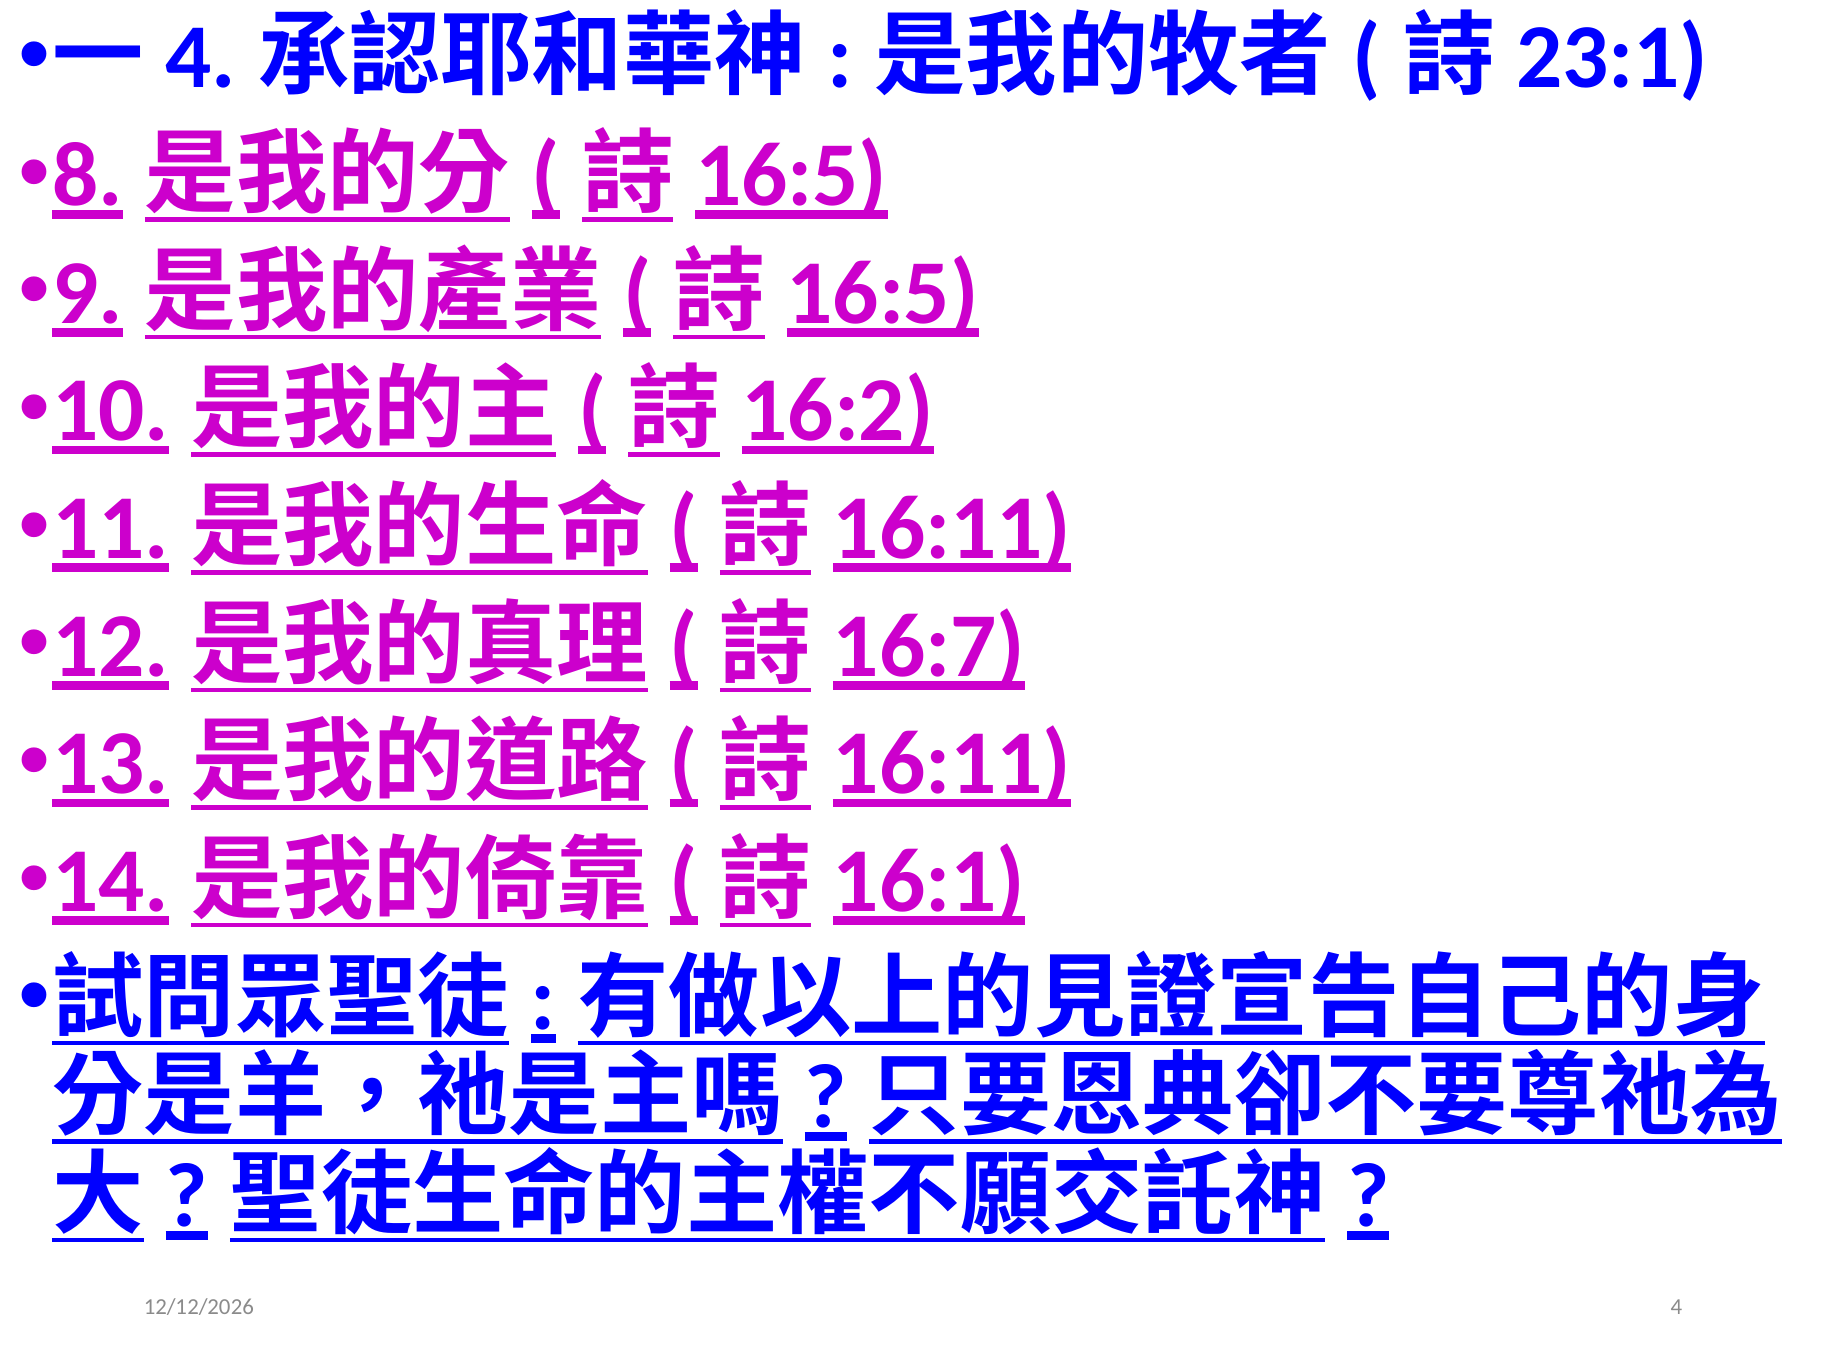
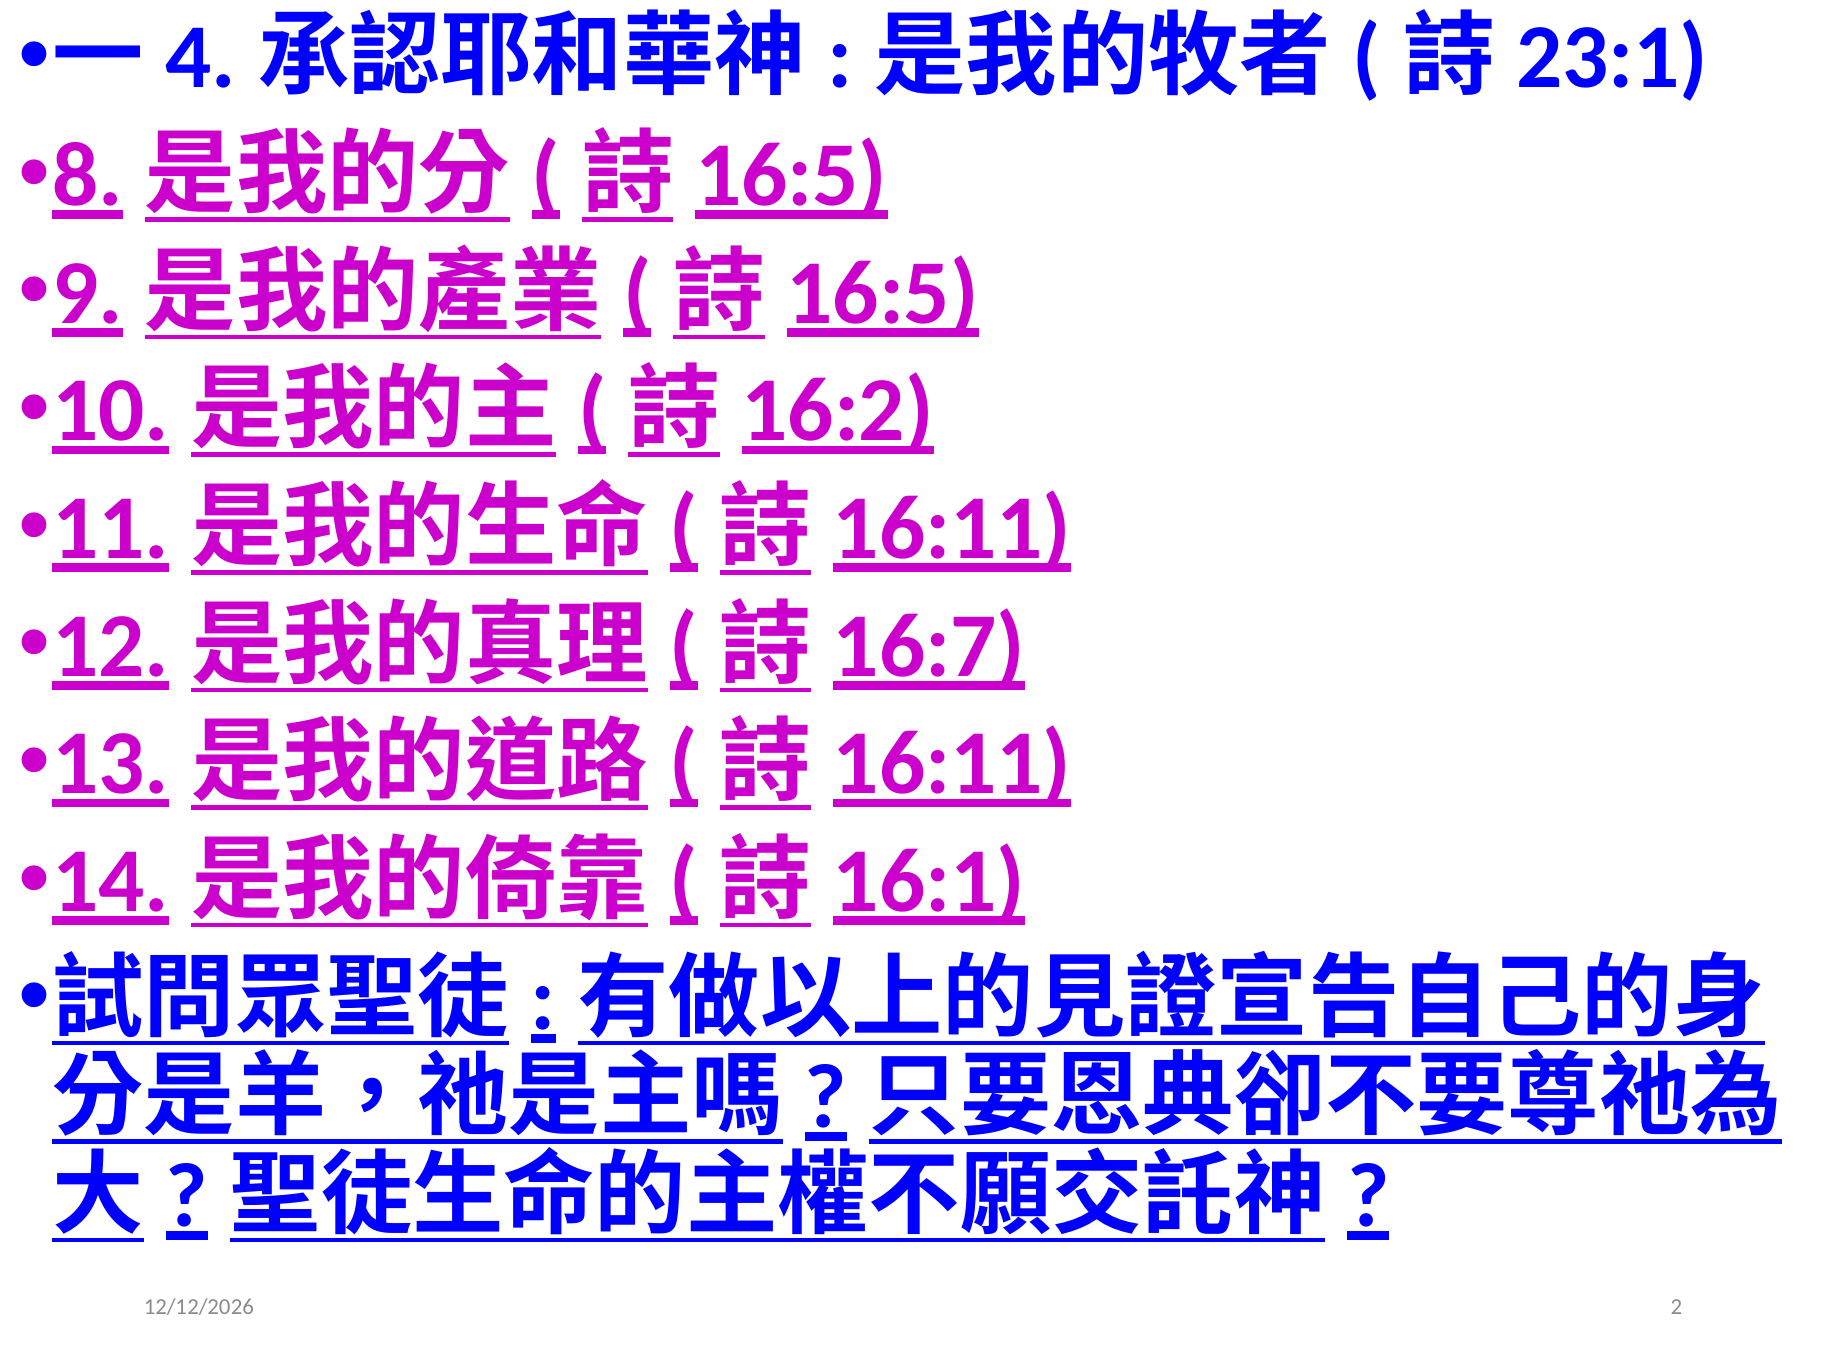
4: 4 -> 2
